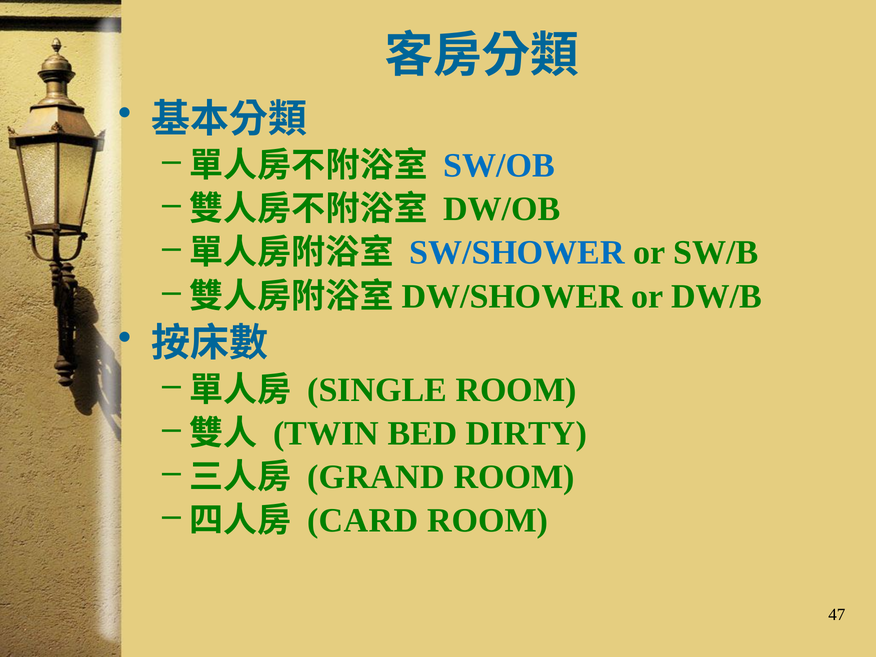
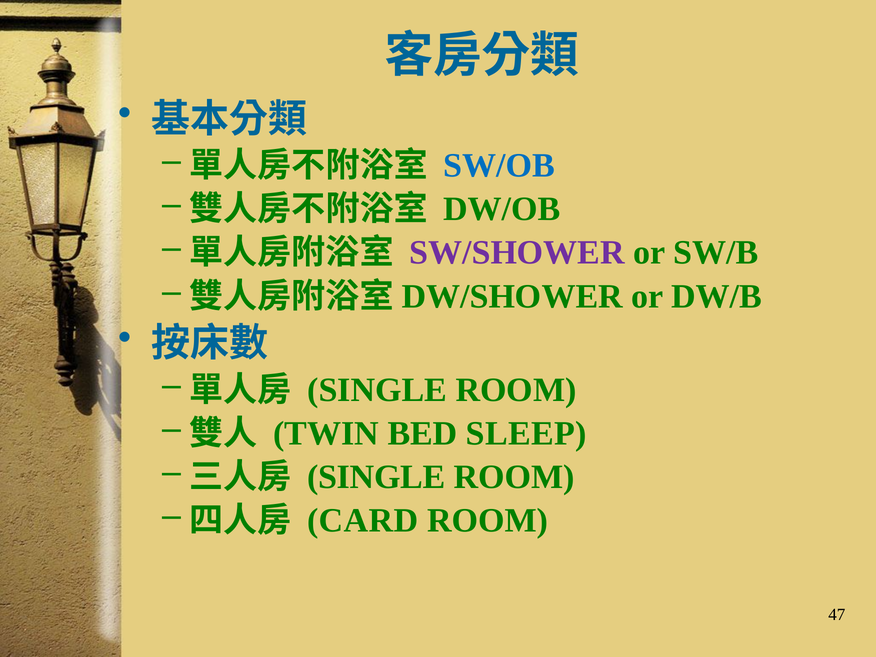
SW/SHOWER colour: blue -> purple
DIRTY: DIRTY -> SLEEP
GRAND at (376, 477): GRAND -> SINGLE
